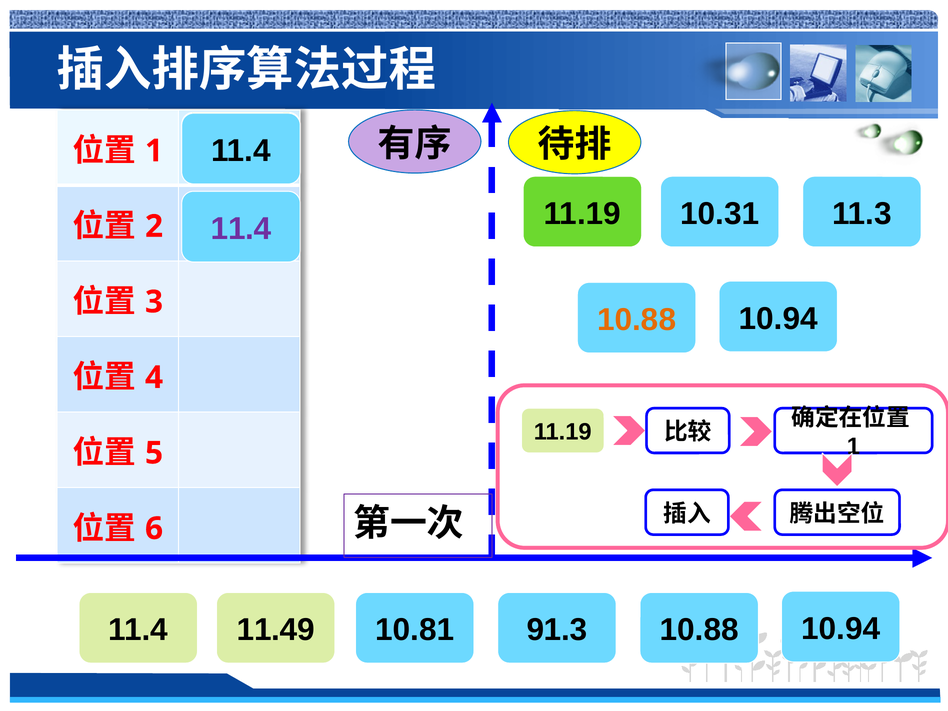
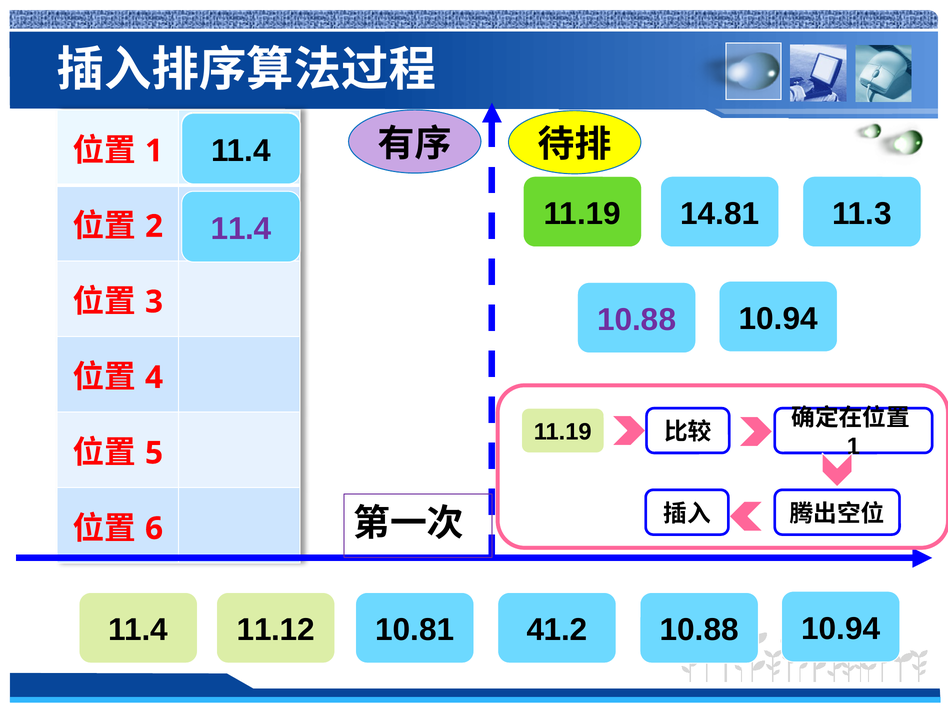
10.31: 10.31 -> 14.81
10.88 at (637, 320) colour: orange -> purple
11.49: 11.49 -> 11.12
91.3: 91.3 -> 41.2
